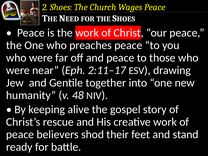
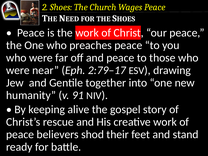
2:11–17: 2:11–17 -> 2:79–17
48: 48 -> 91
